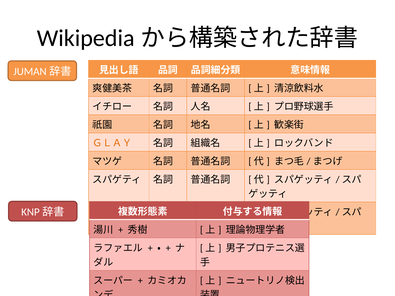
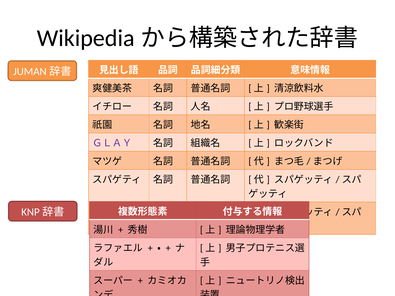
ＧＬＡＹ colour: orange -> purple
